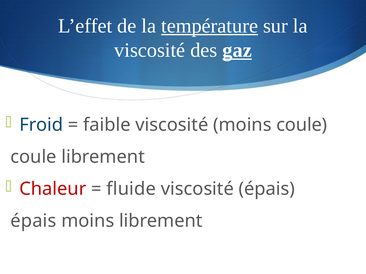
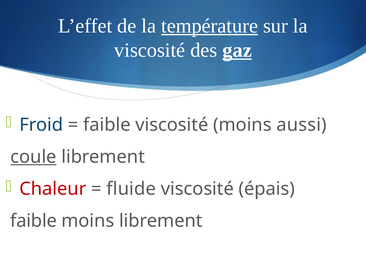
moins coule: coule -> aussi
coule at (33, 157) underline: none -> present
épais at (33, 221): épais -> faible
